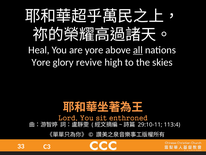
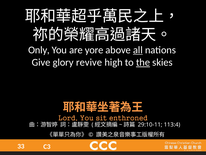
Heal: Heal -> Only
Yore at (41, 62): Yore -> Give
the underline: none -> present
